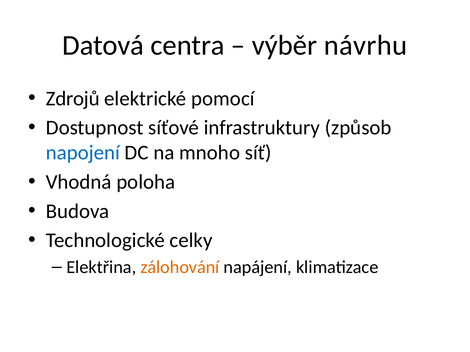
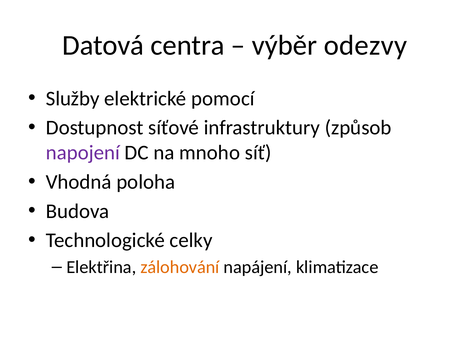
návrhu: návrhu -> odezvy
Zdrojů: Zdrojů -> Služby
napojení colour: blue -> purple
